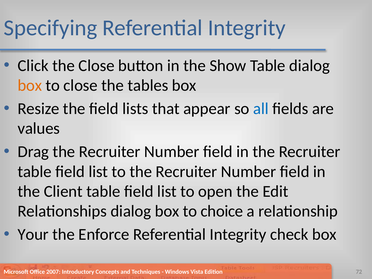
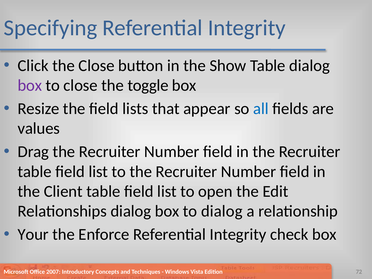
box at (30, 86) colour: orange -> purple
tables: tables -> toggle
to choice: choice -> dialog
